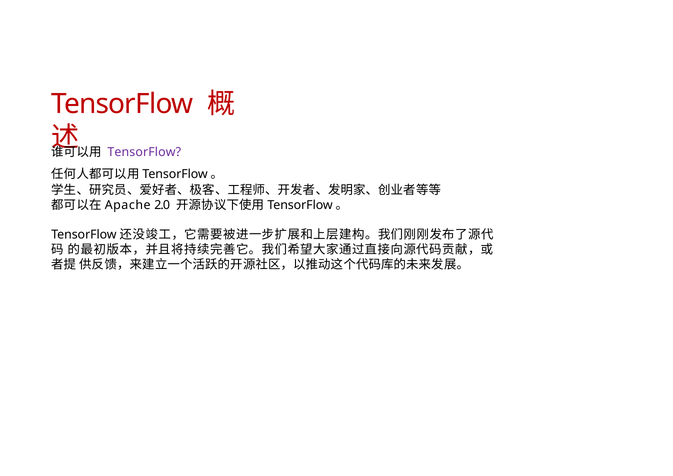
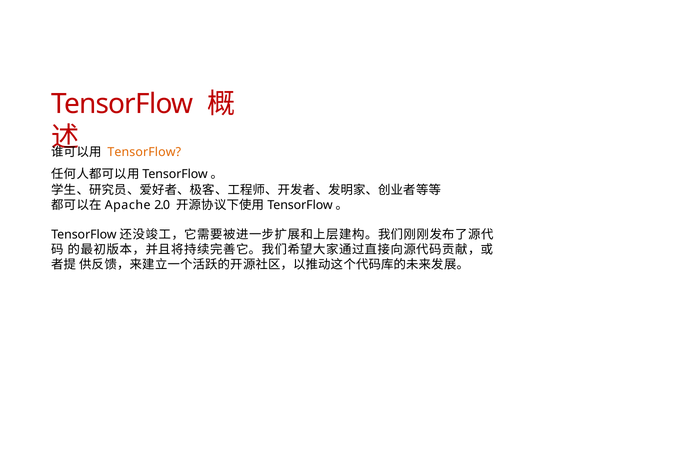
TensorFlow at (144, 152) colour: purple -> orange
